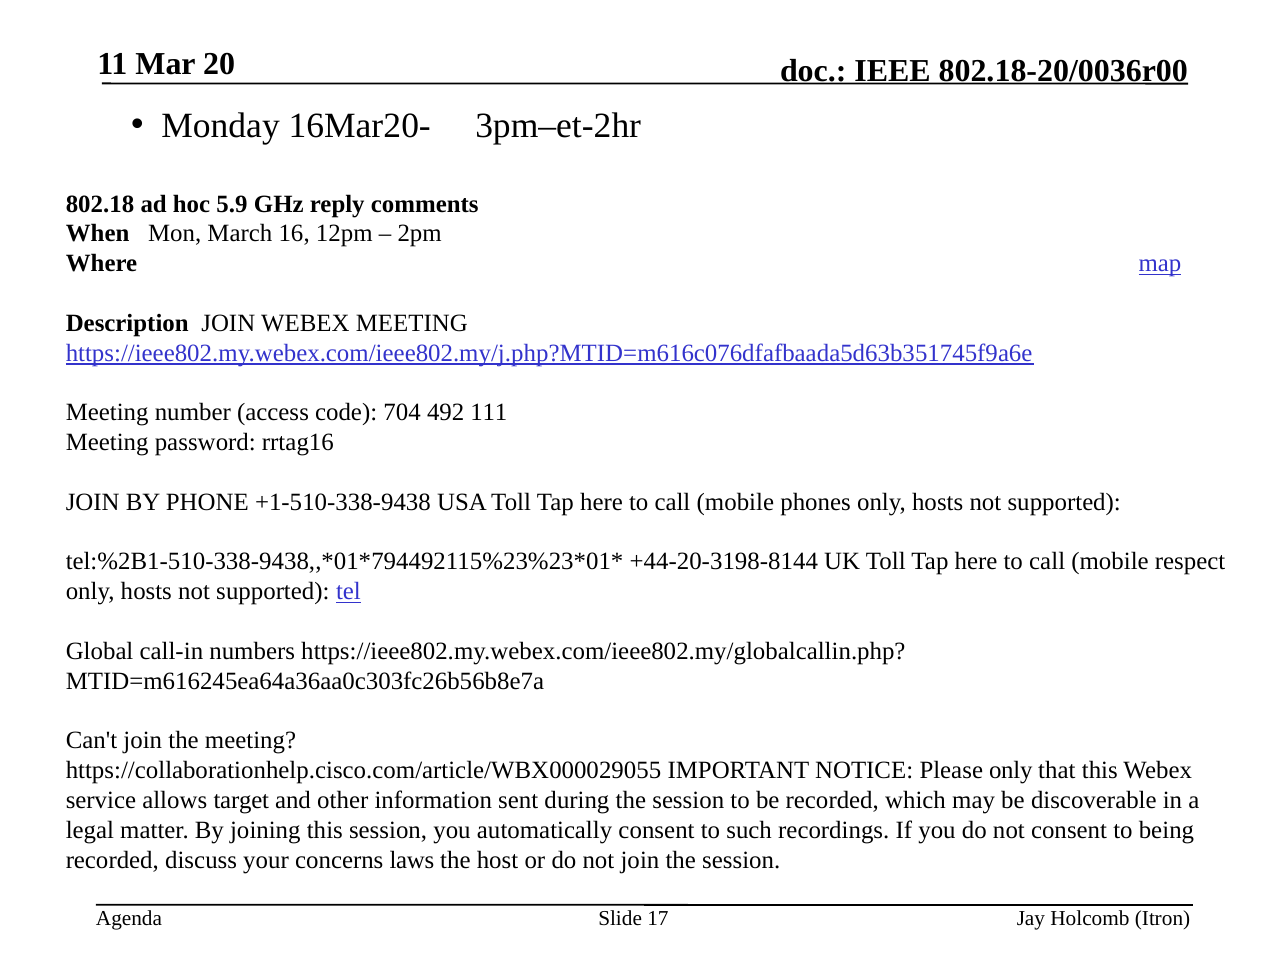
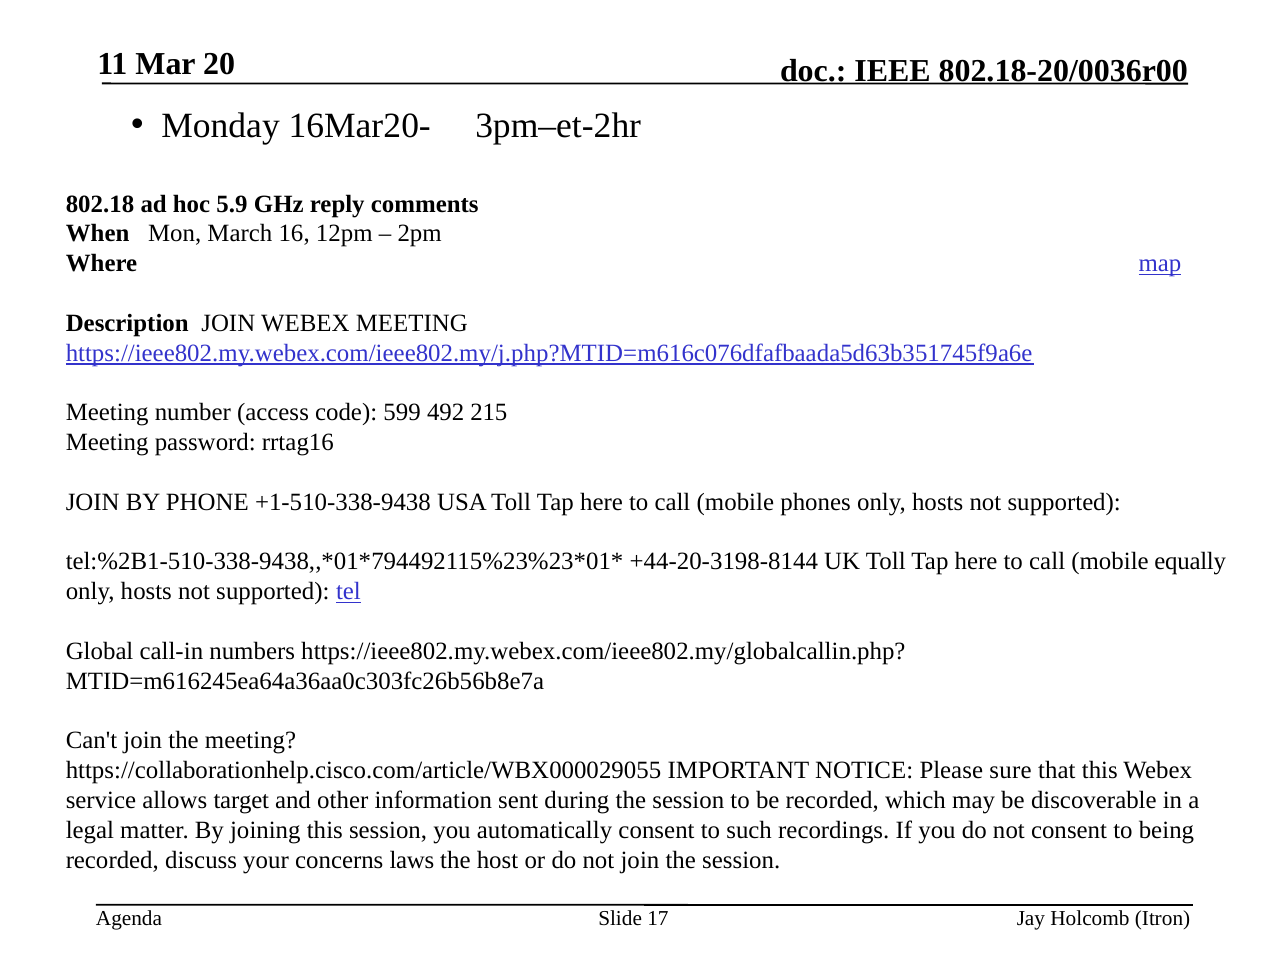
704: 704 -> 599
111: 111 -> 215
respect: respect -> equally
Please only: only -> sure
